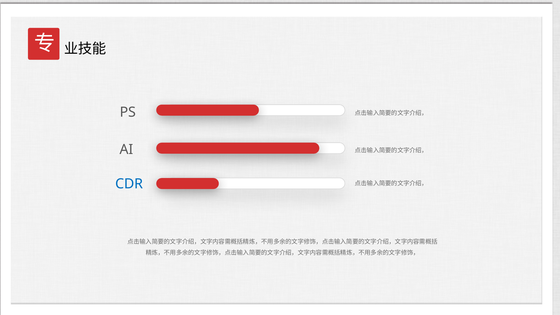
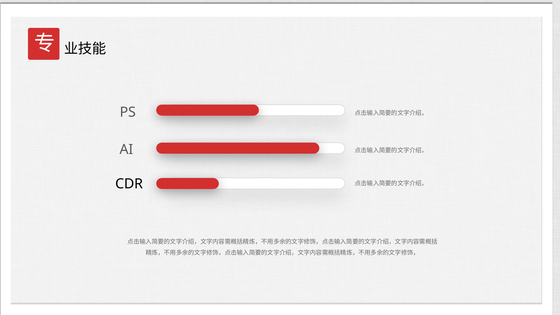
CDR colour: blue -> black
